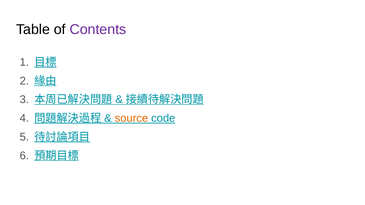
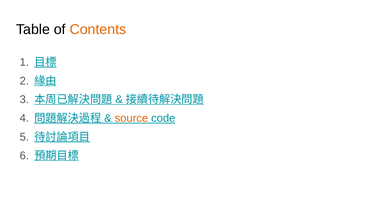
Contents colour: purple -> orange
